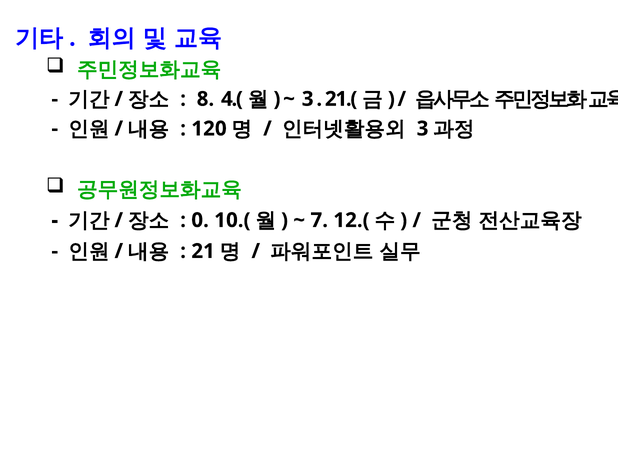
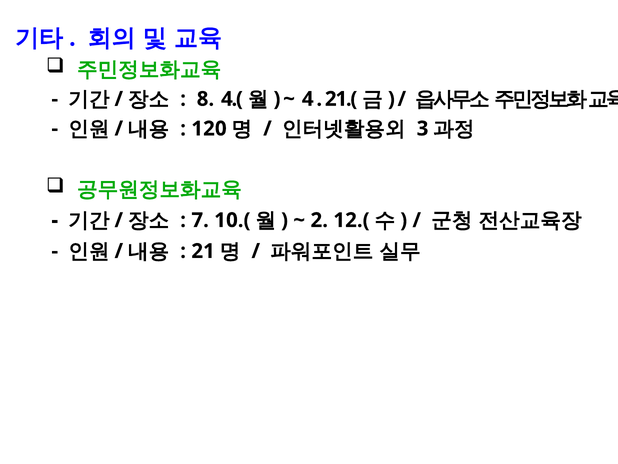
3 at (308, 99): 3 -> 4
0: 0 -> 7
7: 7 -> 2
